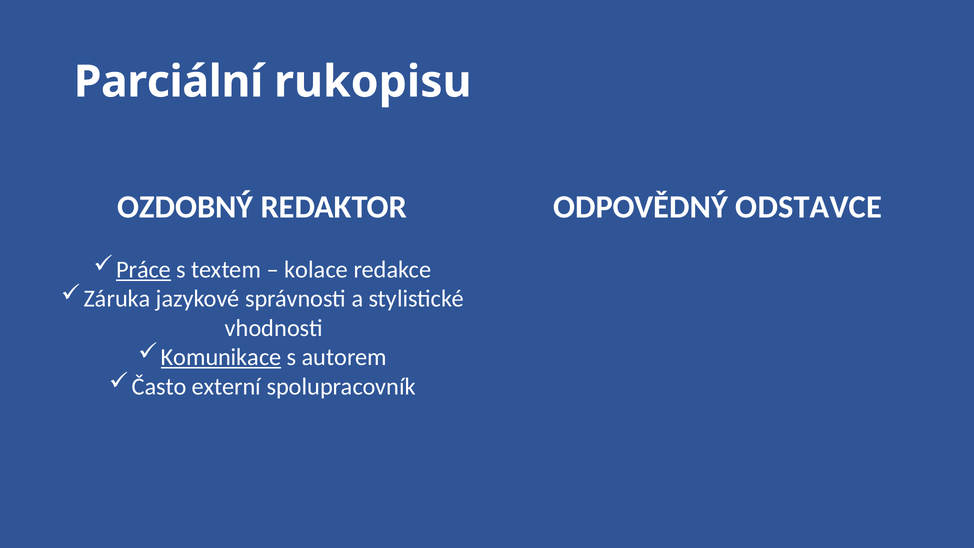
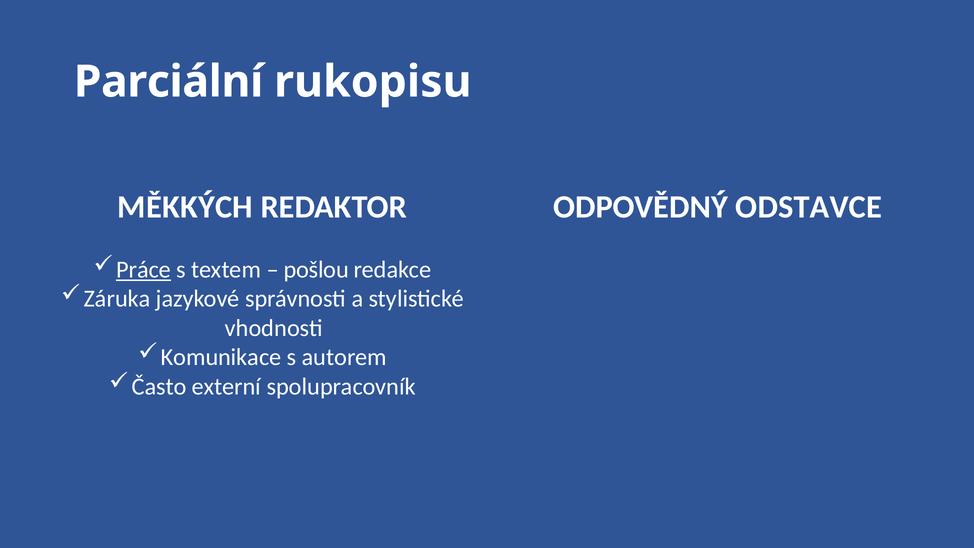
OZDOBNÝ: OZDOBNÝ -> MĚKKÝCH
kolace: kolace -> pošlou
Komunikace underline: present -> none
